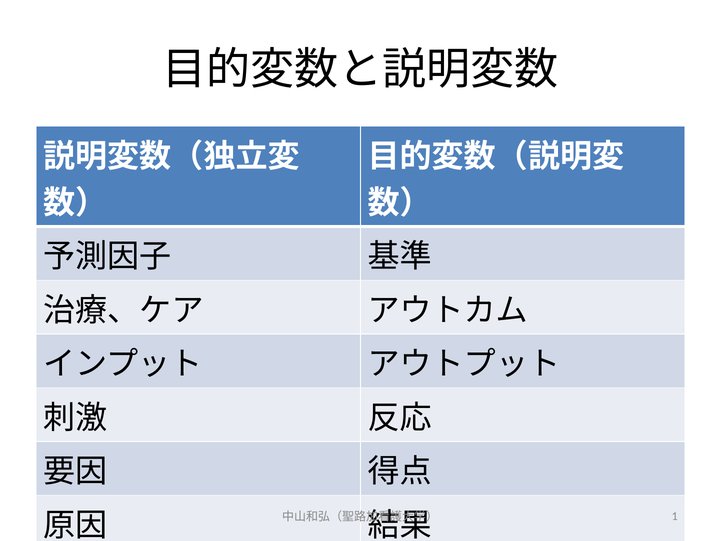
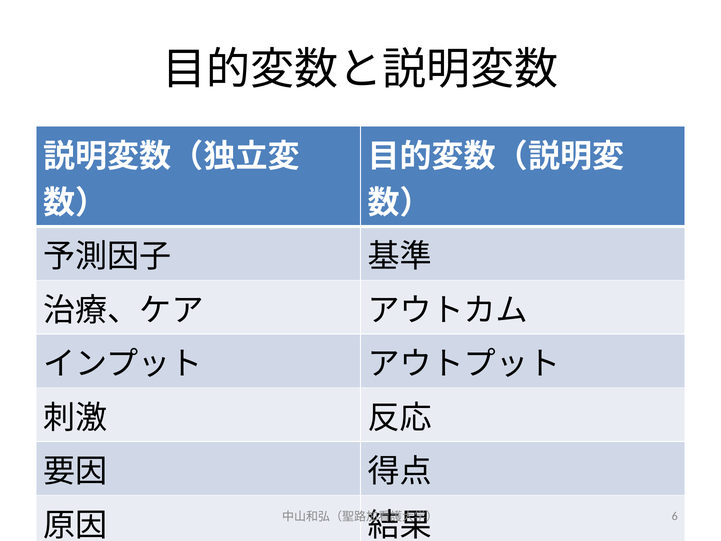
1: 1 -> 6
